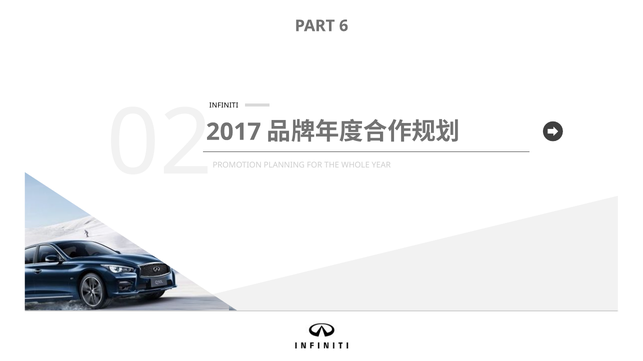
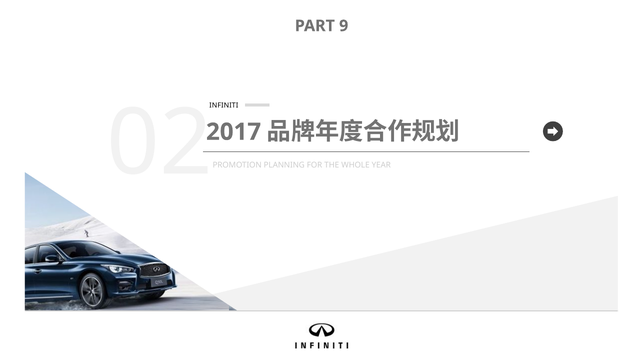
6: 6 -> 9
